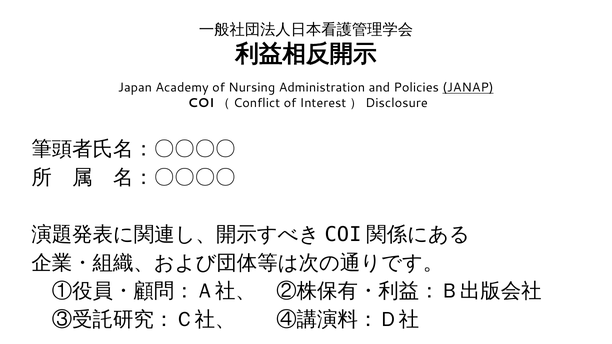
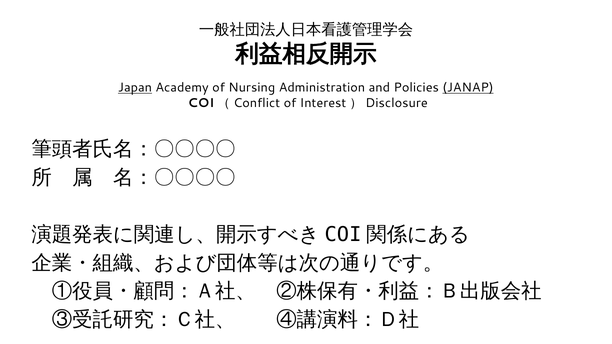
Japan underline: none -> present
